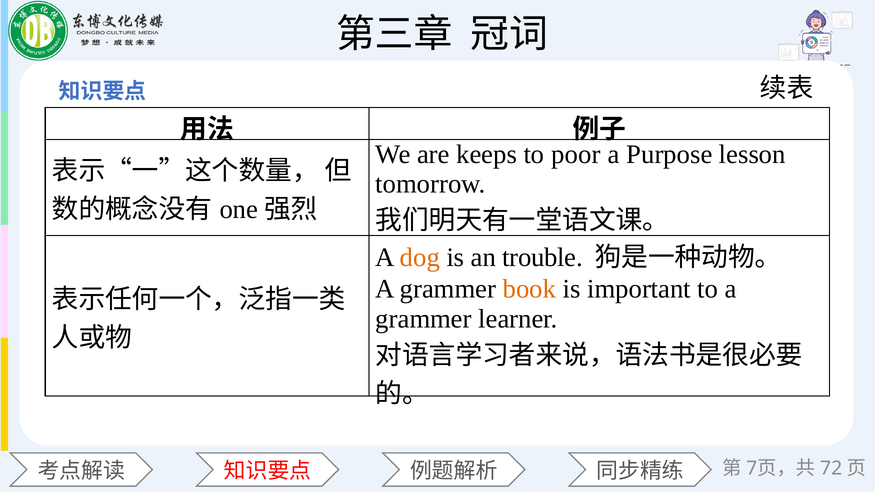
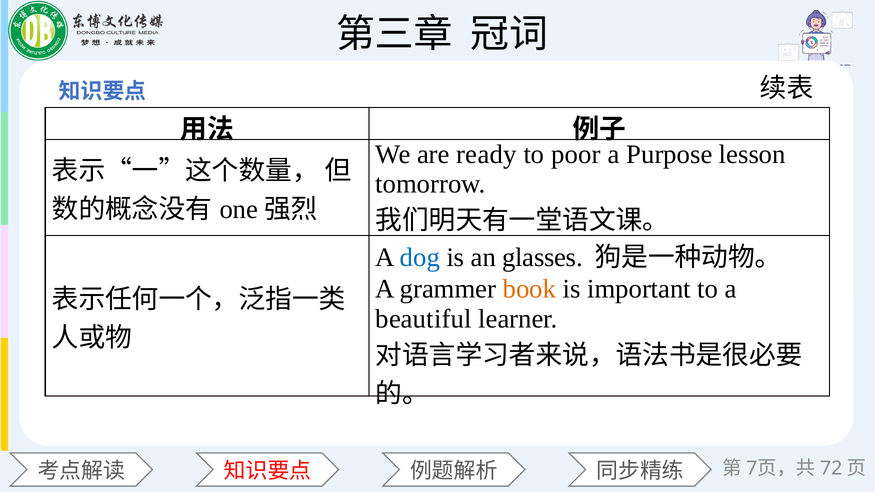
keeps: keeps -> ready
dog colour: orange -> blue
trouble: trouble -> glasses
grammer at (424, 319): grammer -> beautiful
